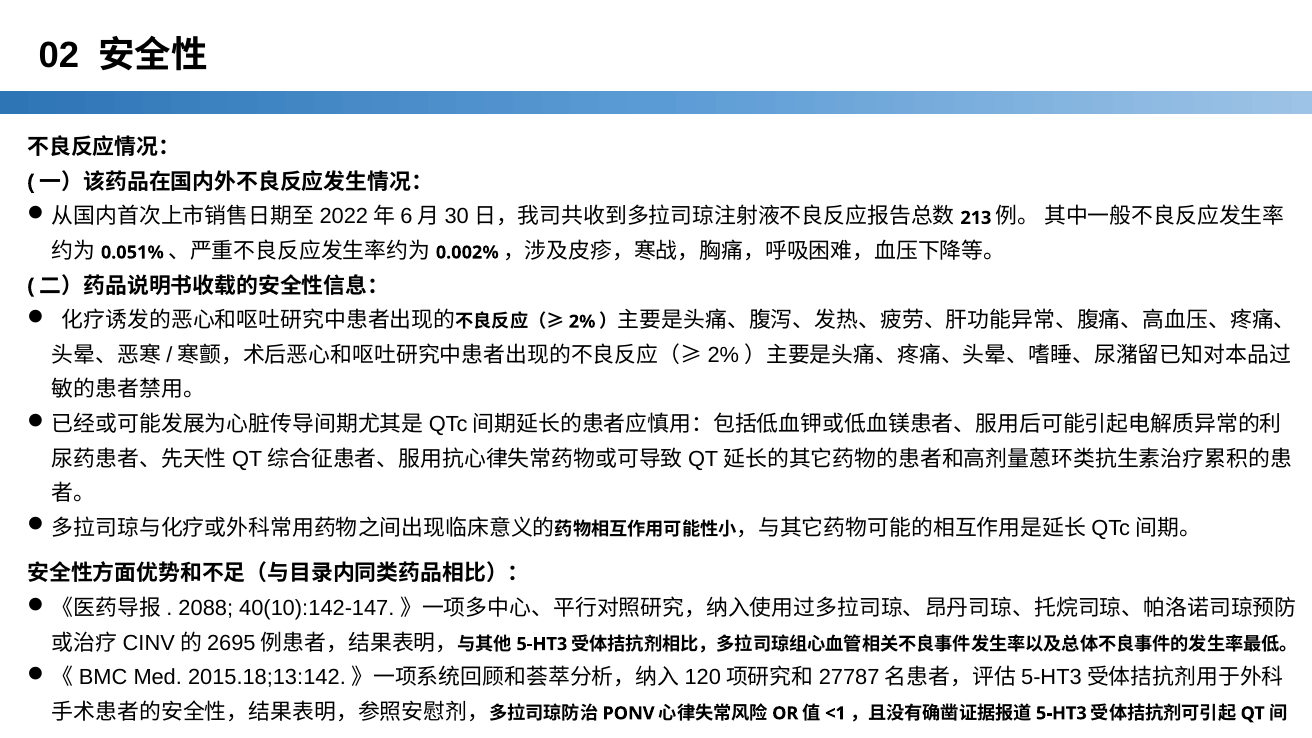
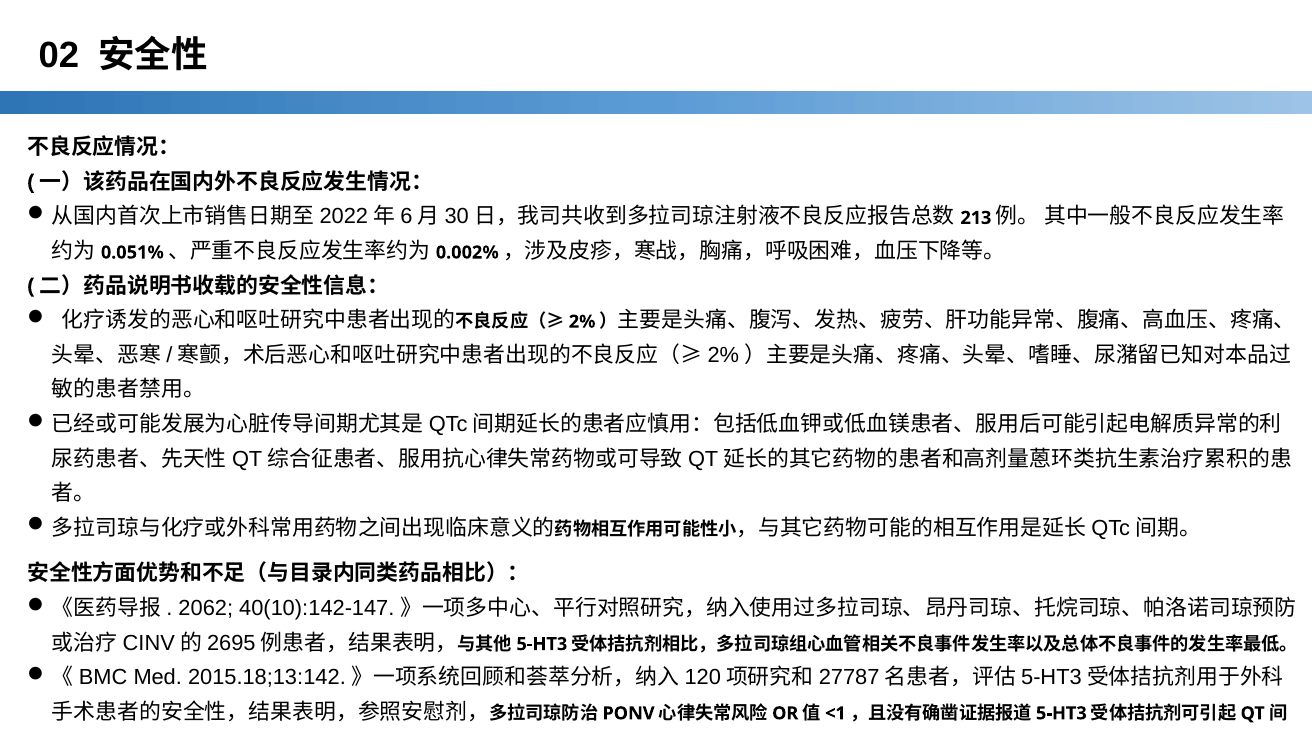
2088: 2088 -> 2062
